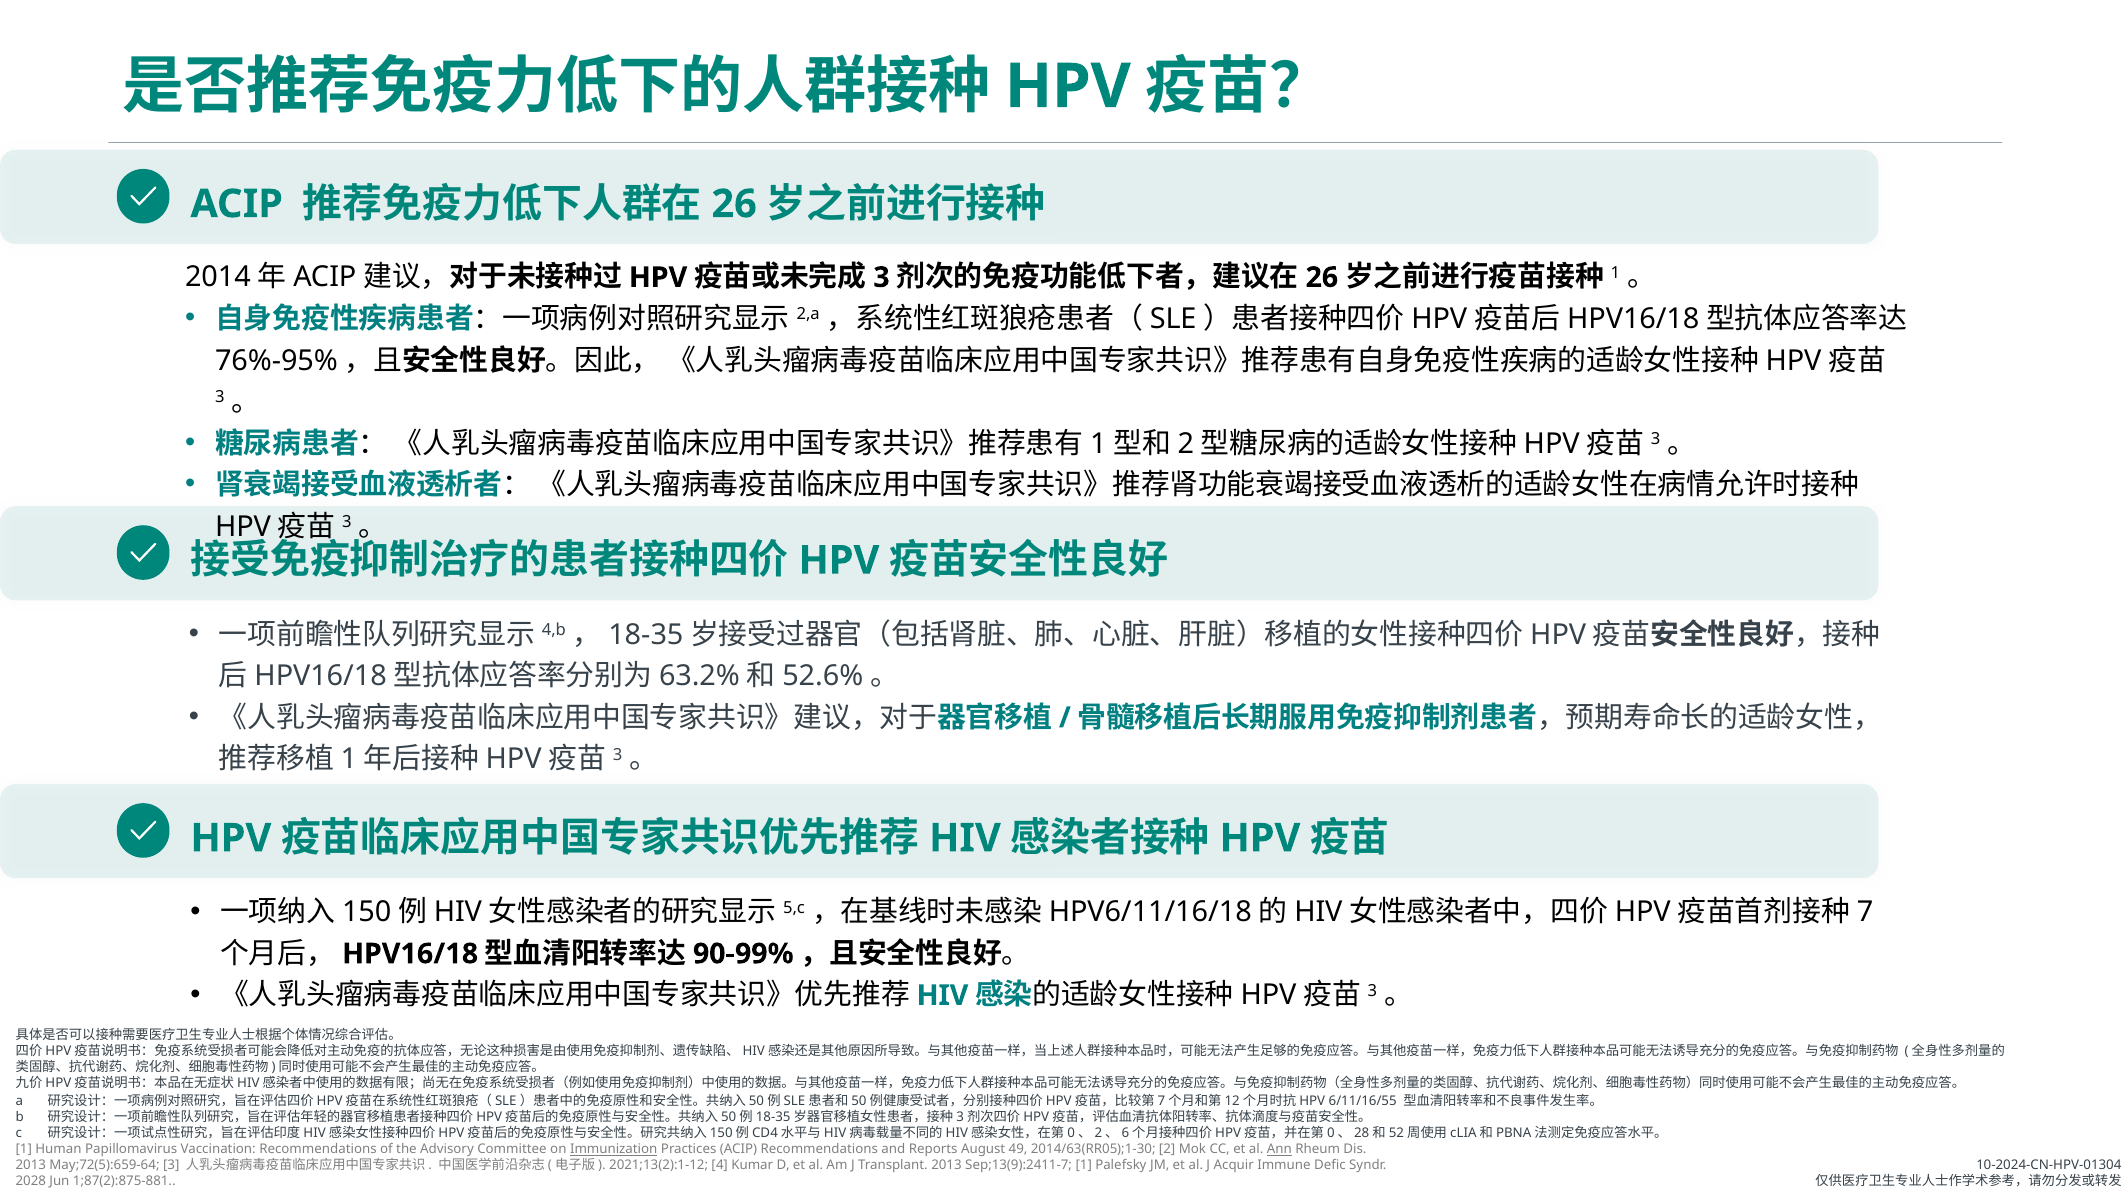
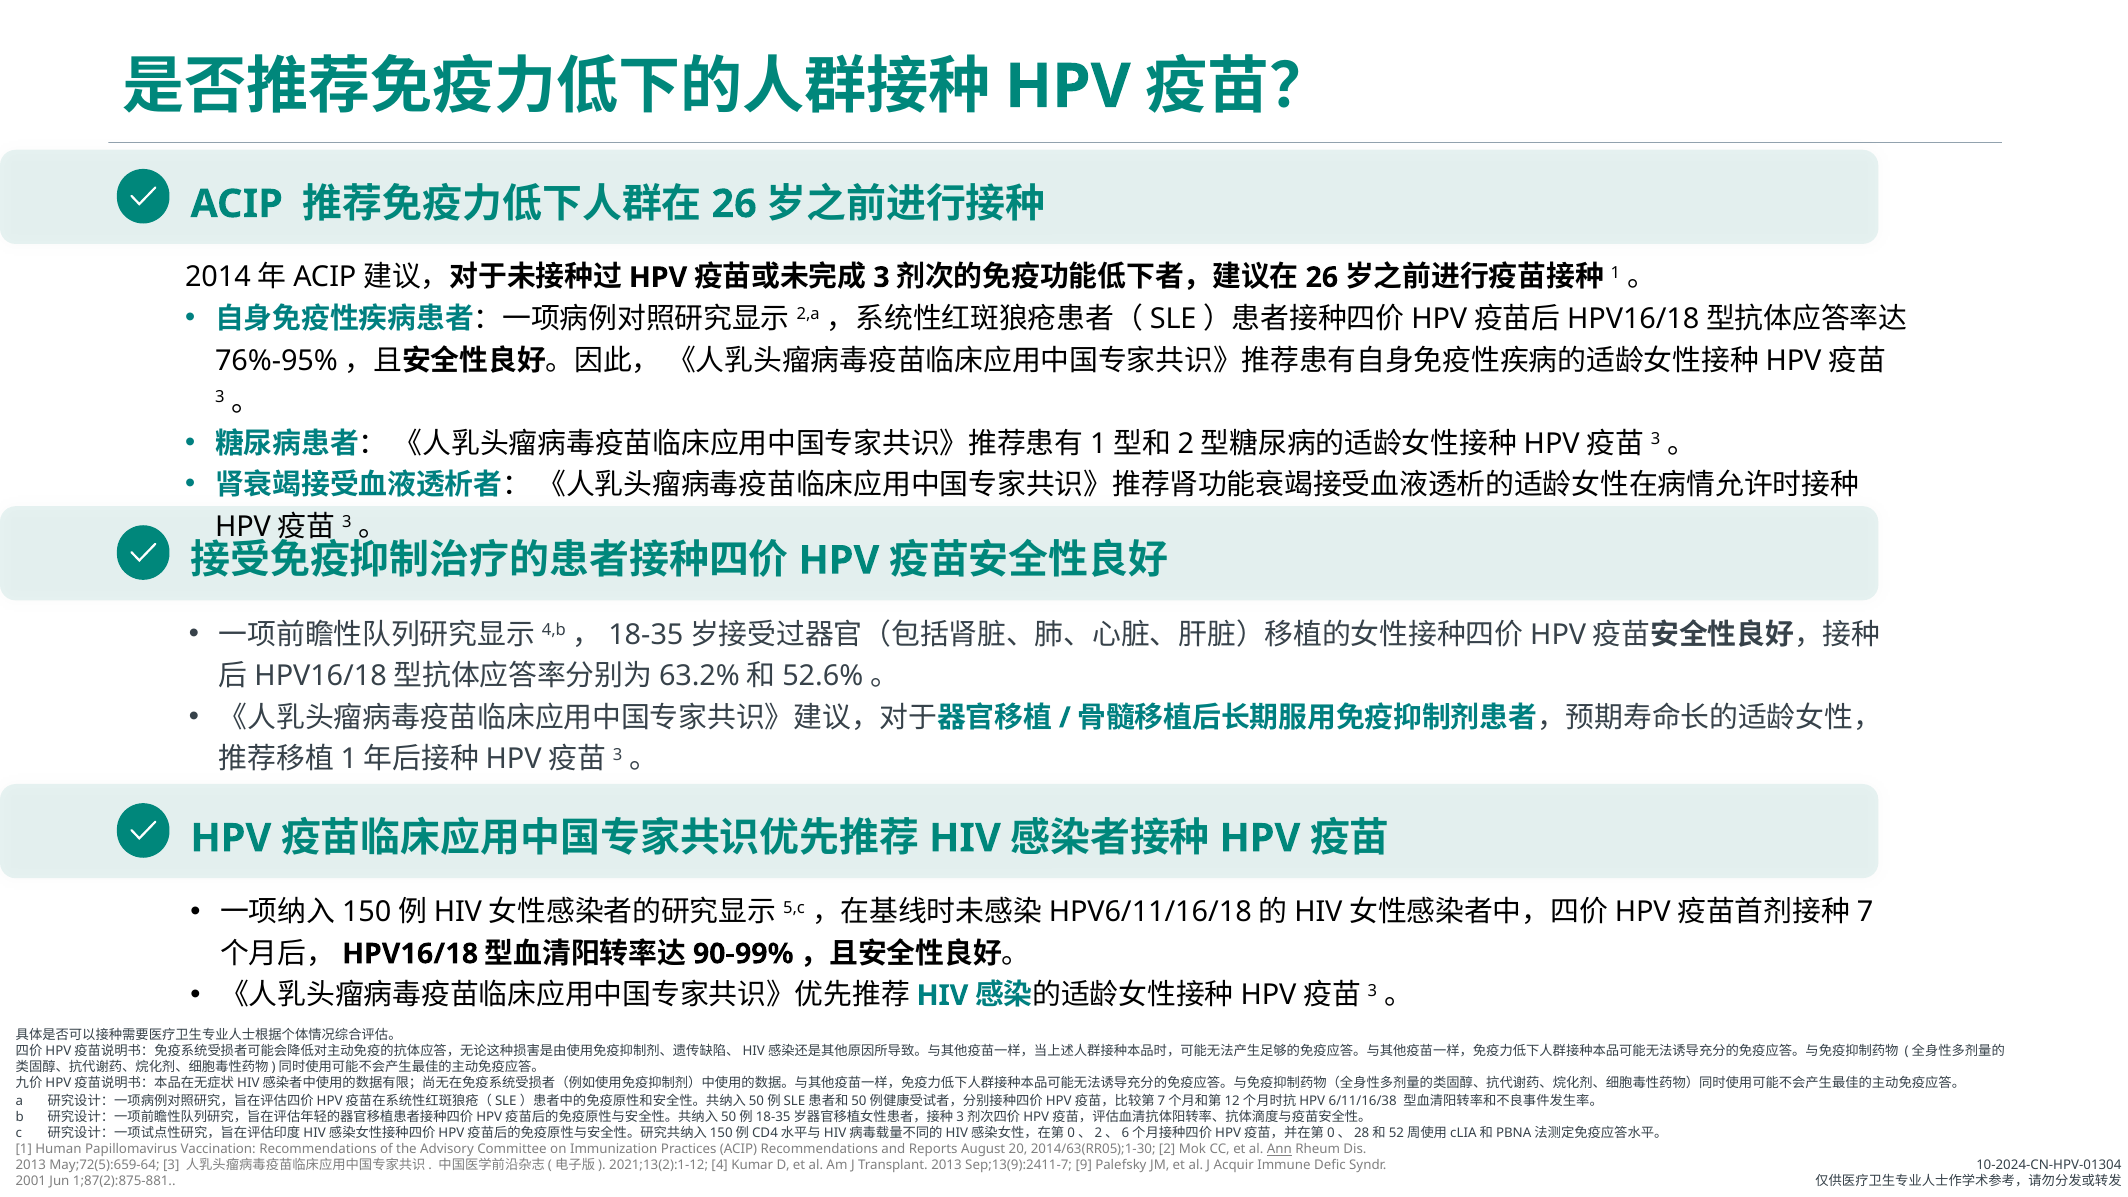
6/11/16/55: 6/11/16/55 -> 6/11/16/38
Immunization underline: present -> none
49: 49 -> 20
Sep;13(9):2411-7 1: 1 -> 9
2028: 2028 -> 2001
